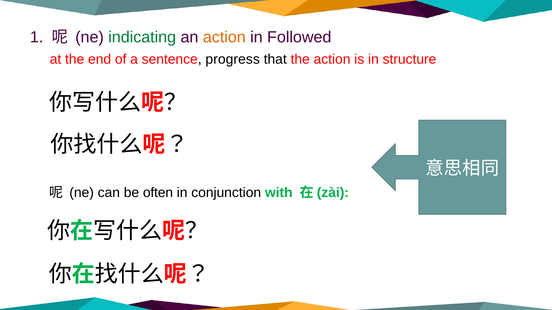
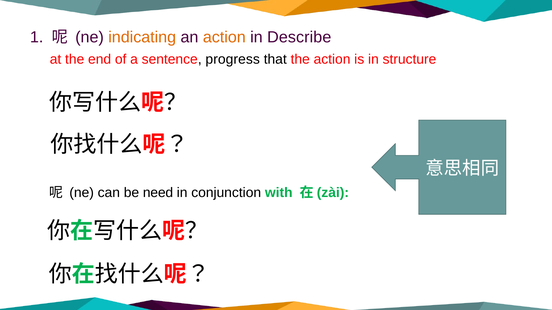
indicating colour: green -> orange
Followed: Followed -> Describe
often: often -> need
